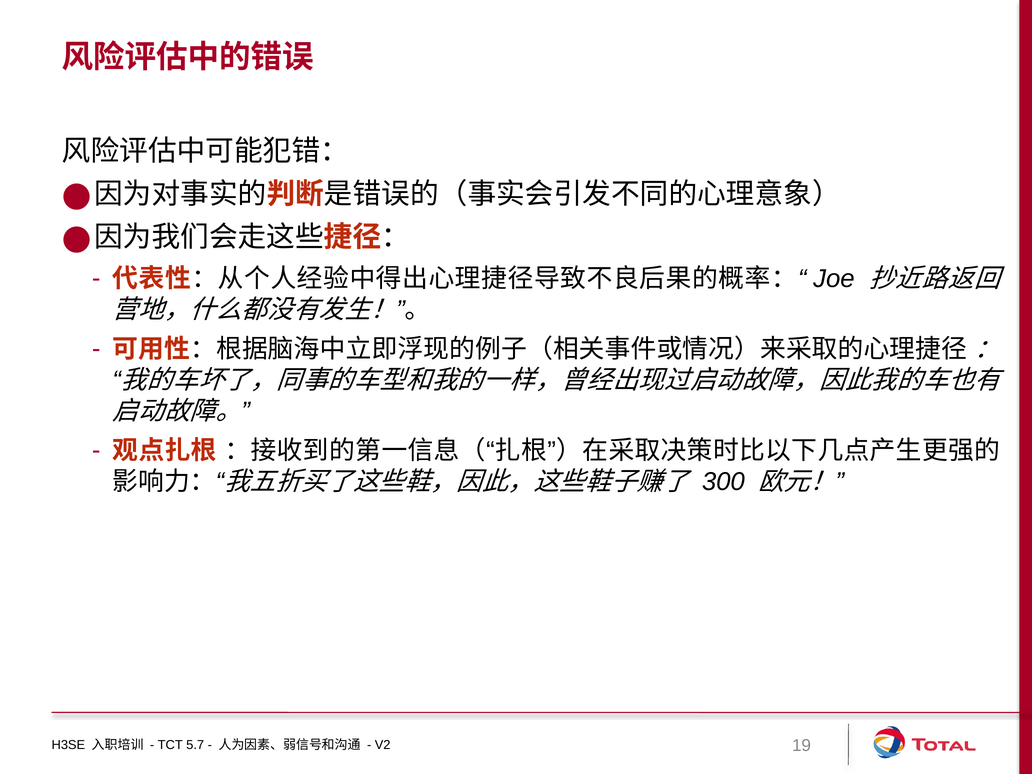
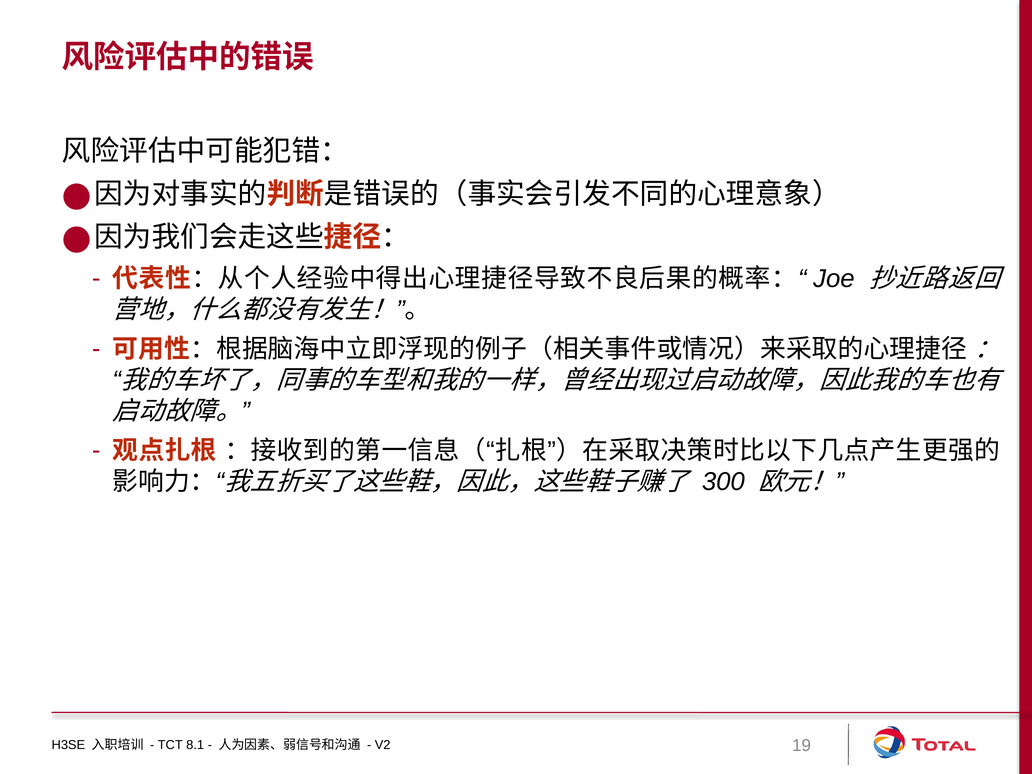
5.7: 5.7 -> 8.1
